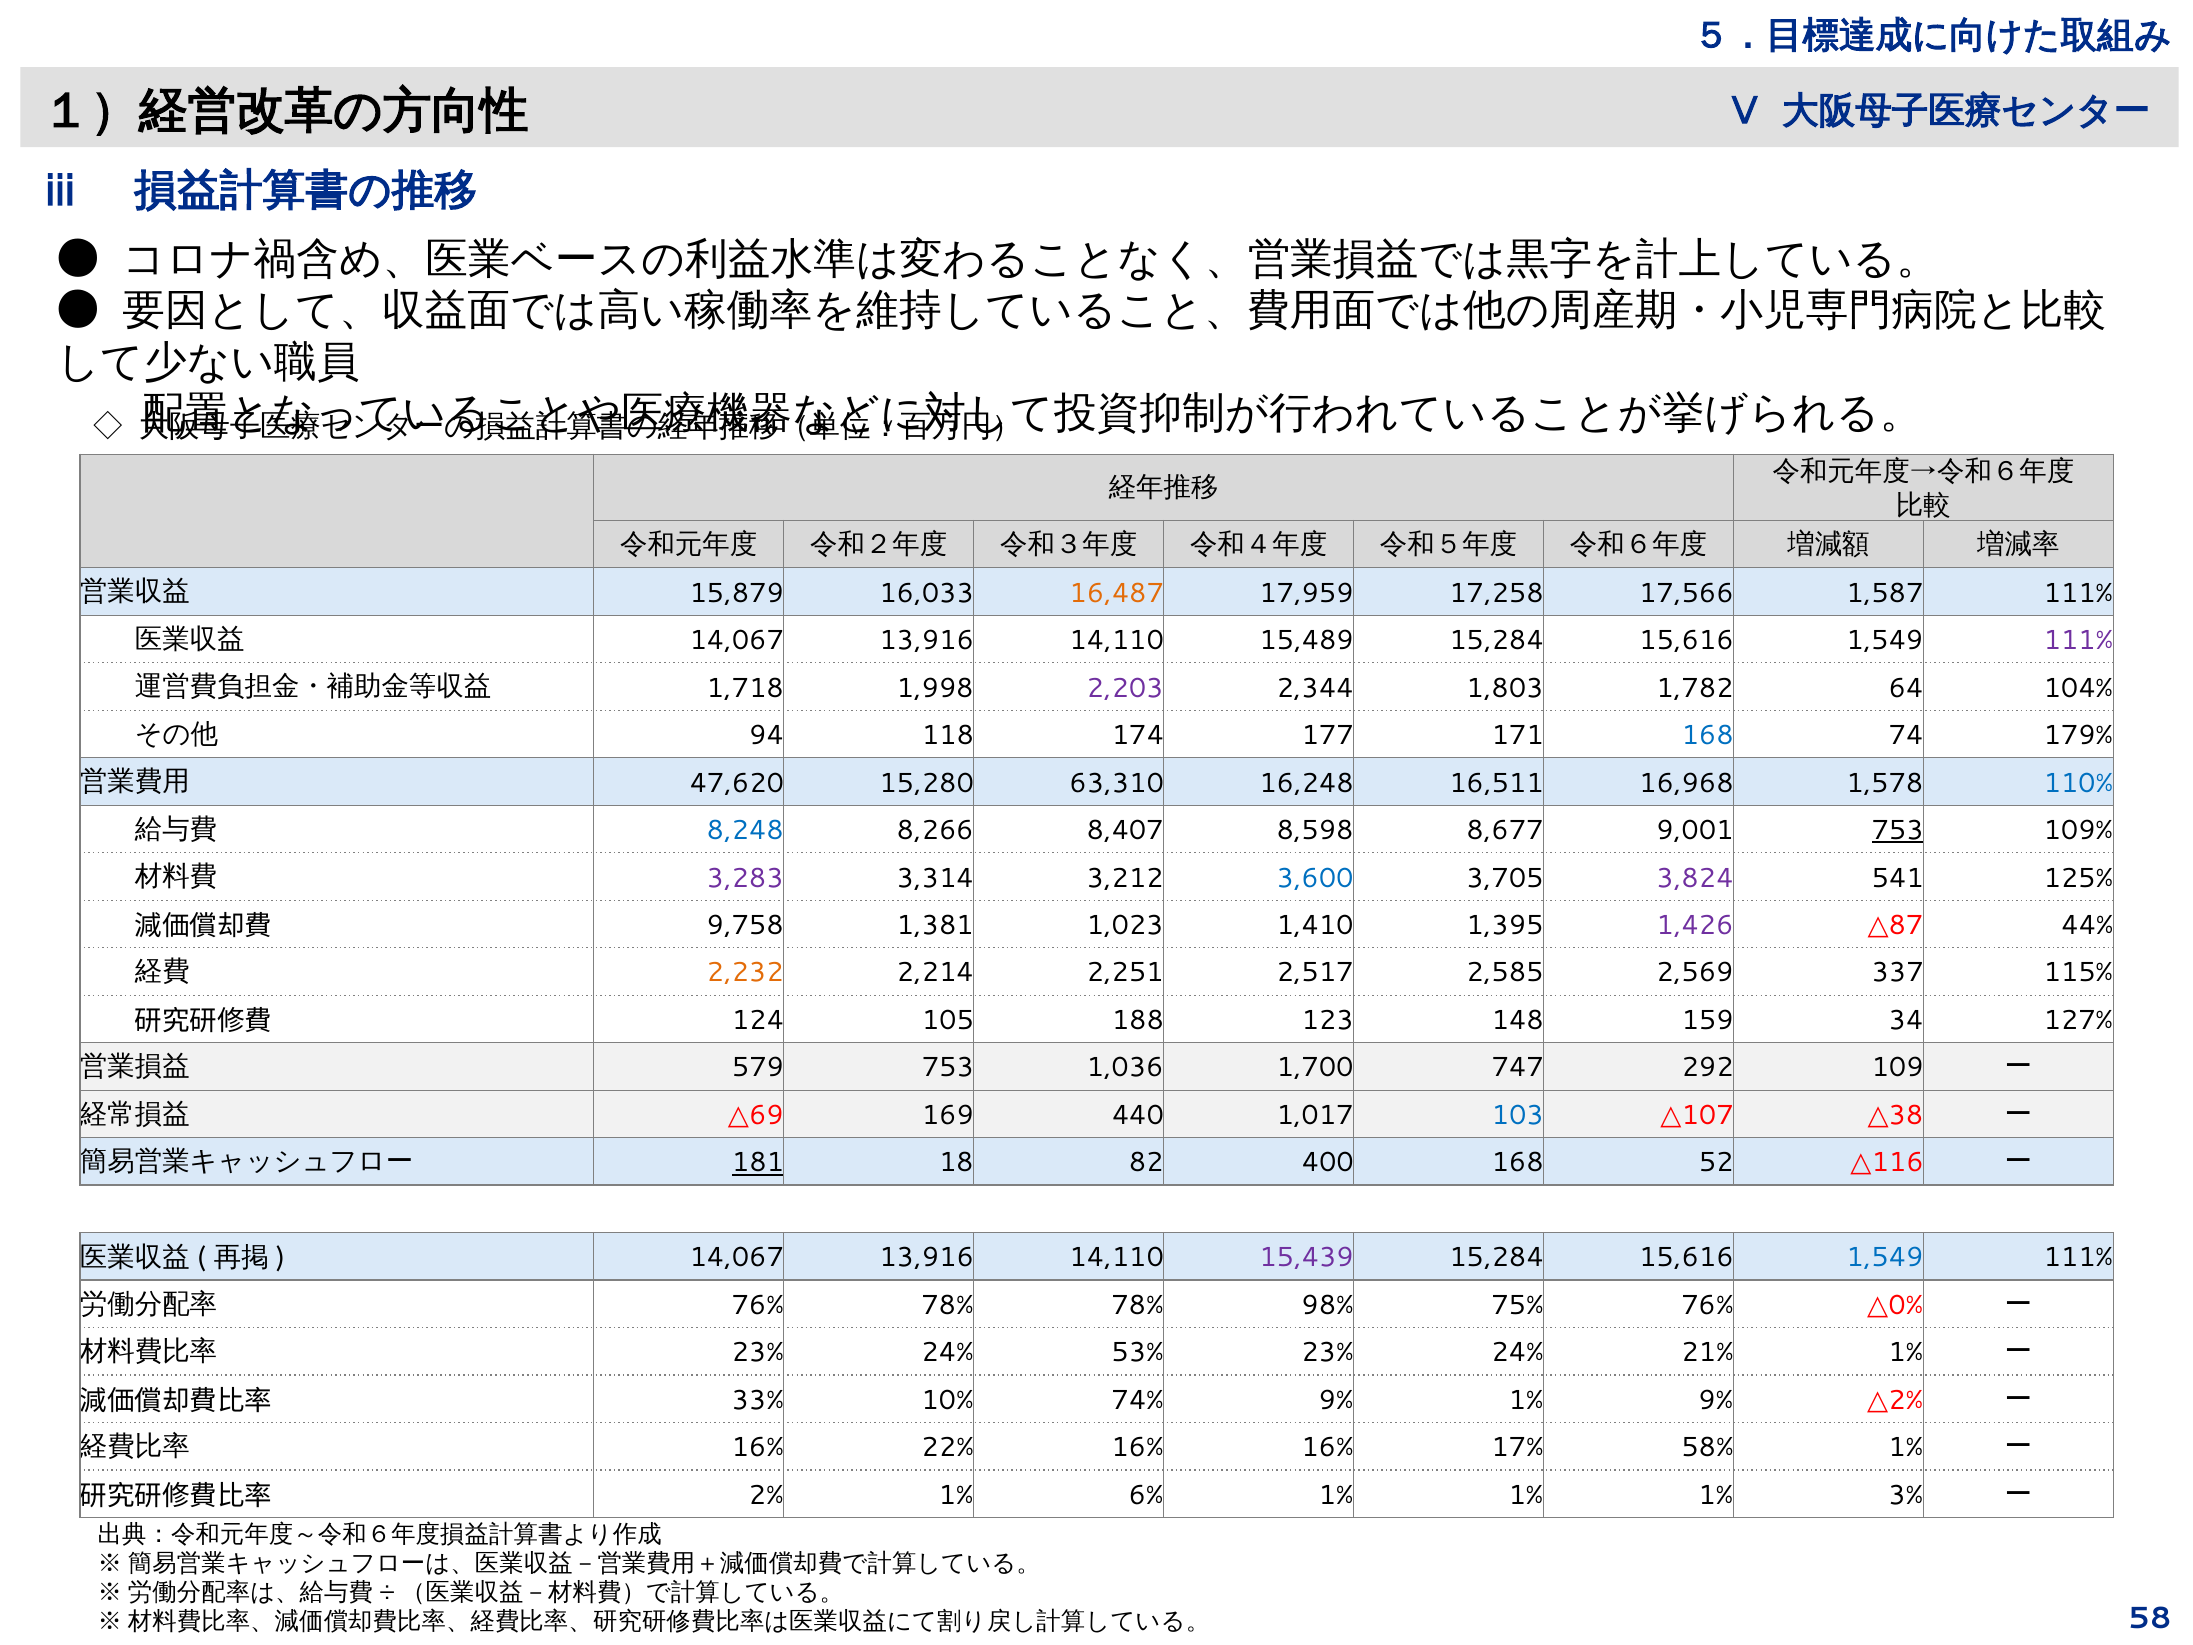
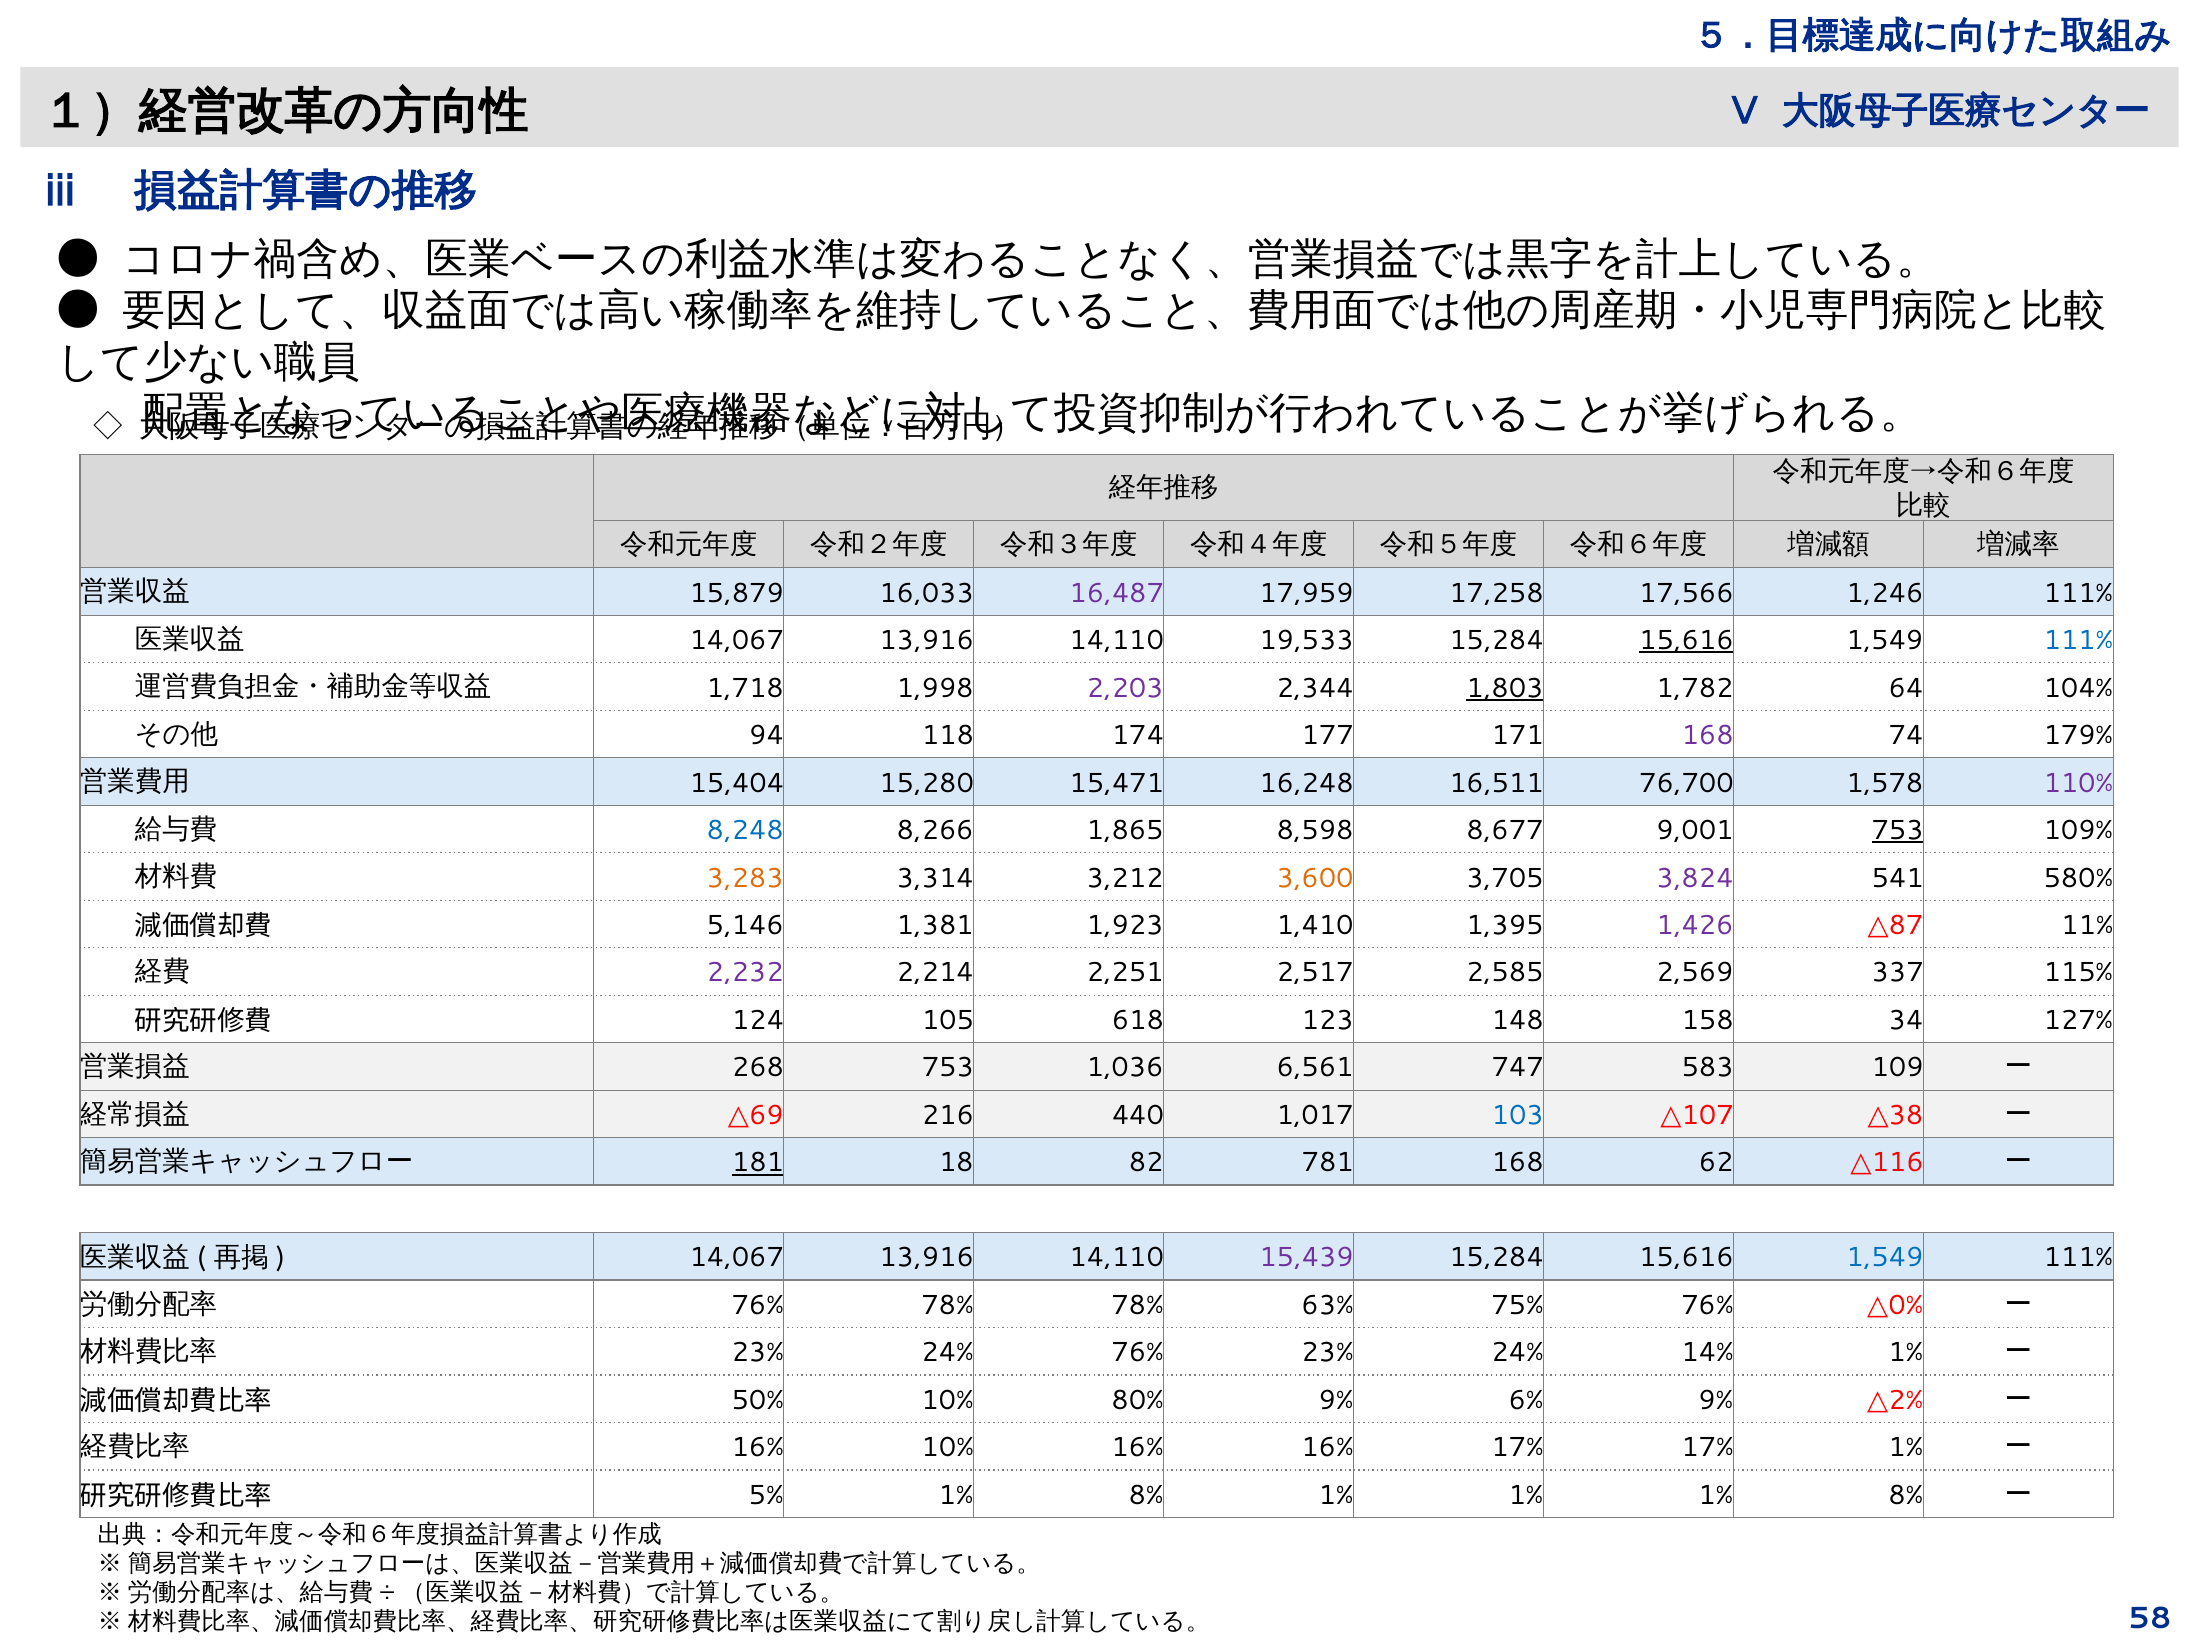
16,487 colour: orange -> purple
1,587: 1,587 -> 1,246
15,489: 15,489 -> 19,533
15,616 at (1687, 640) underline: none -> present
111% at (2078, 640) colour: purple -> blue
1,803 underline: none -> present
168 at (1708, 735) colour: blue -> purple
47,620: 47,620 -> 15,404
63,310: 63,310 -> 15,471
16,968: 16,968 -> 76,700
110% colour: blue -> purple
8,407: 8,407 -> 1,865
3,283 colour: purple -> orange
3,600 colour: blue -> orange
125%: 125% -> 580%
9,758: 9,758 -> 5,146
1,023: 1,023 -> 1,923
44%: 44% -> 11%
2,232 colour: orange -> purple
188: 188 -> 618
159: 159 -> 158
579: 579 -> 268
1,700: 1,700 -> 6,561
292: 292 -> 583
169: 169 -> 216
400: 400 -> 781
52: 52 -> 62
98%: 98% -> 63%
24% 53%: 53% -> 76%
21%: 21% -> 14%
33%: 33% -> 50%
74%: 74% -> 80%
9% 1%: 1% -> 6%
16% 22%: 22% -> 10%
17% 58%: 58% -> 17%
2%: 2% -> 5%
6% at (1146, 1495): 6% -> 8%
1% 1% 3%: 3% -> 8%
